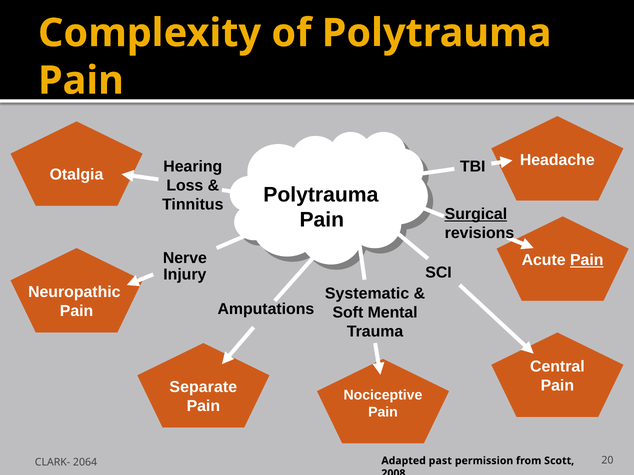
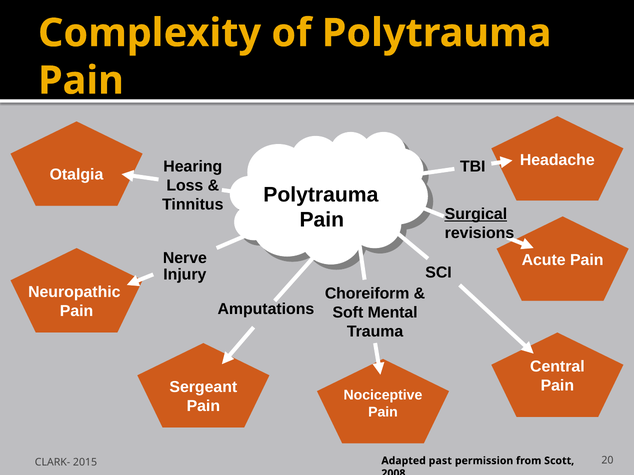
Pain at (587, 260) underline: present -> none
Systematic: Systematic -> Choreiform
Separate: Separate -> Sergeant
2064: 2064 -> 2015
